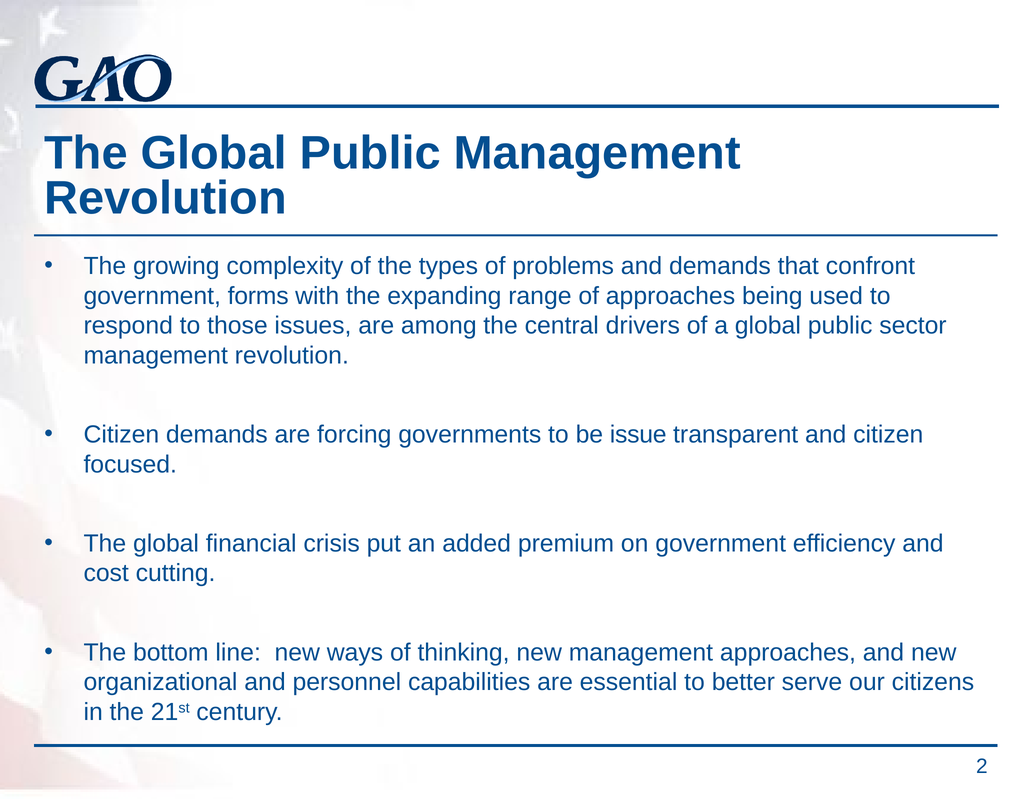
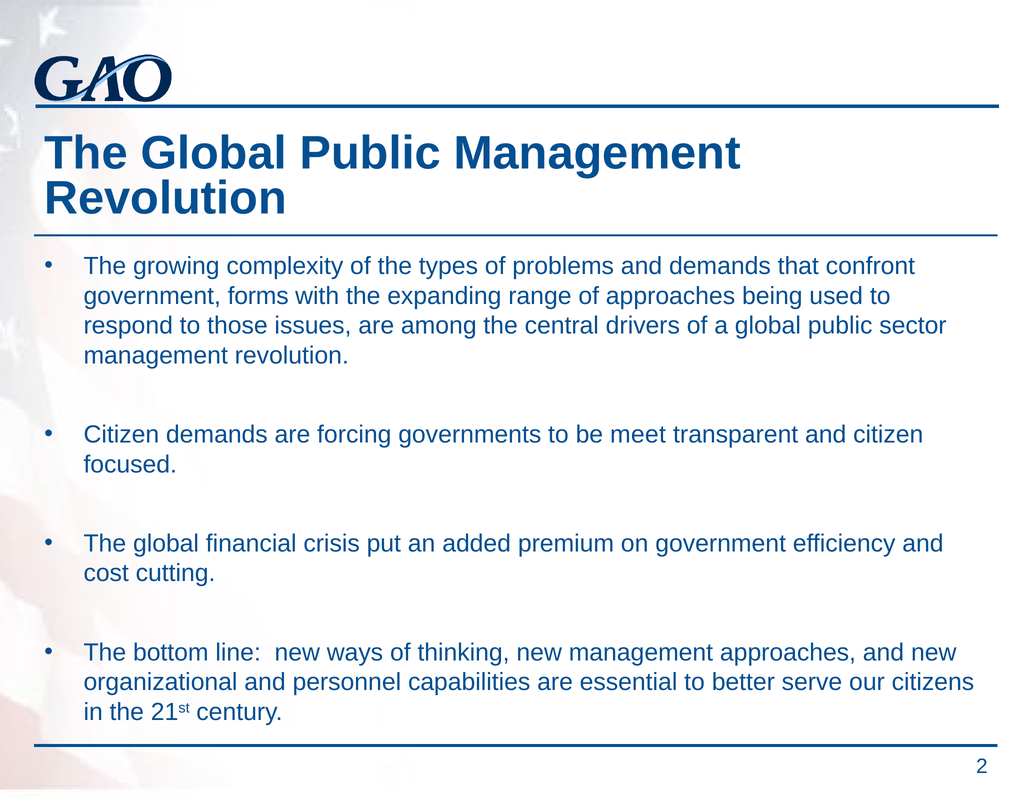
issue: issue -> meet
